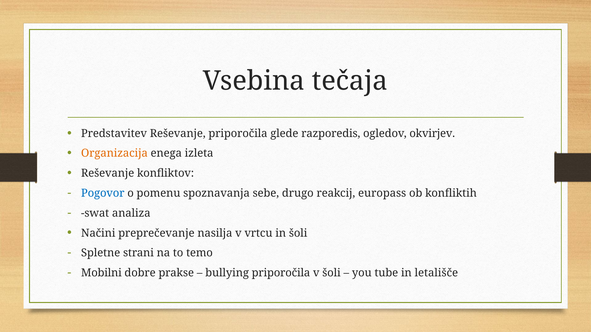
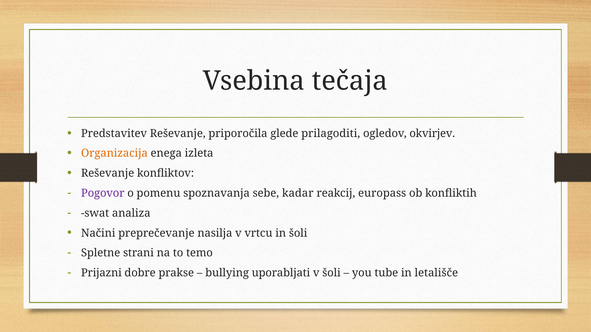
razporedis: razporedis -> prilagoditi
Pogovor colour: blue -> purple
drugo: drugo -> kadar
Mobilni: Mobilni -> Prijazni
bullying priporočila: priporočila -> uporabljati
